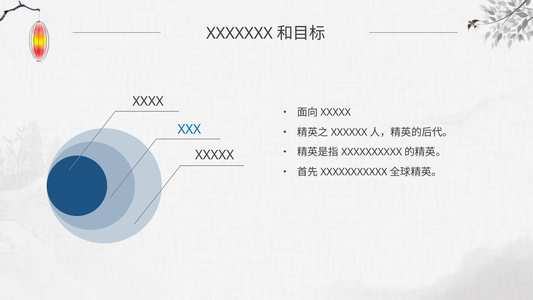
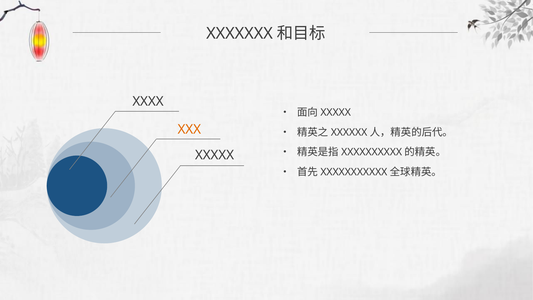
XXX colour: blue -> orange
